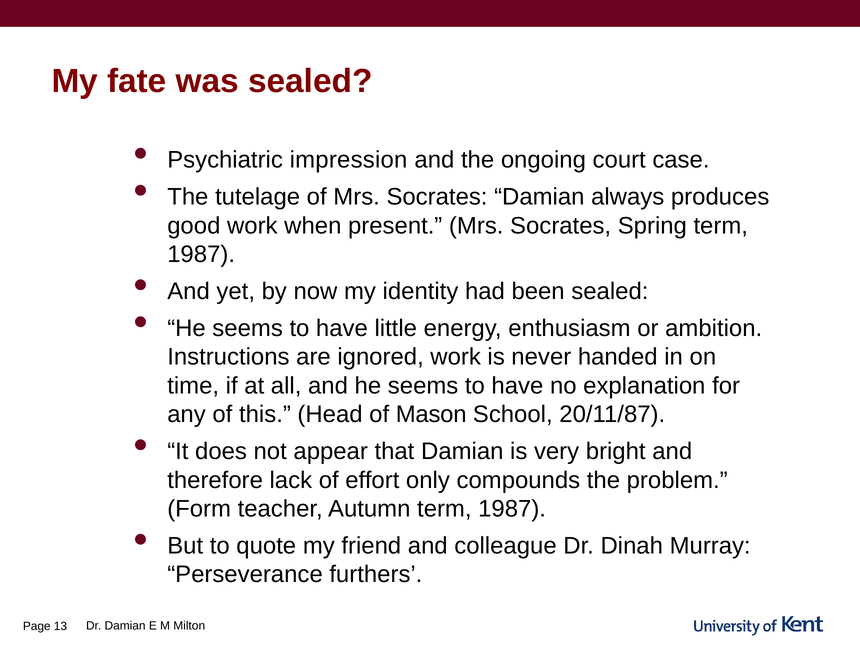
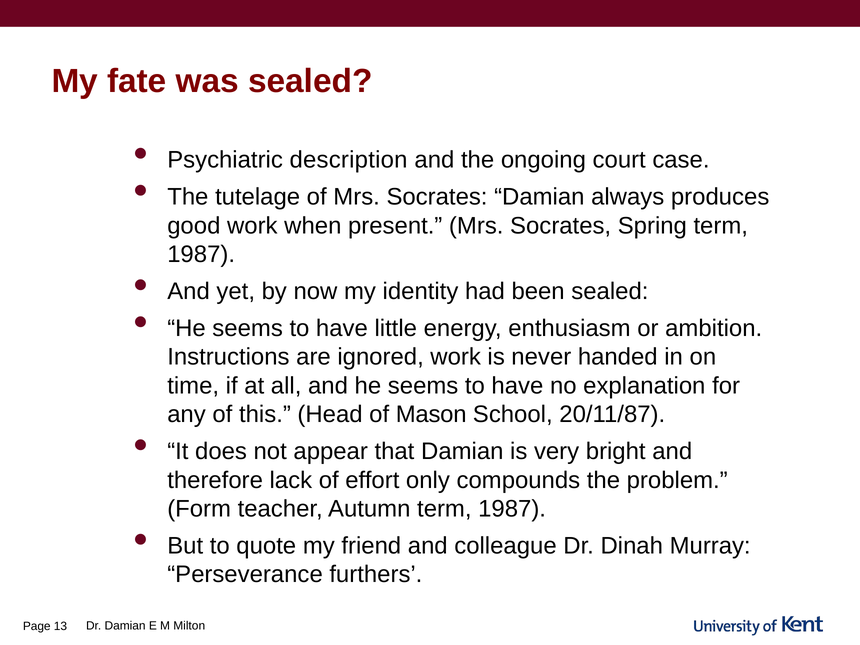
impression: impression -> description
